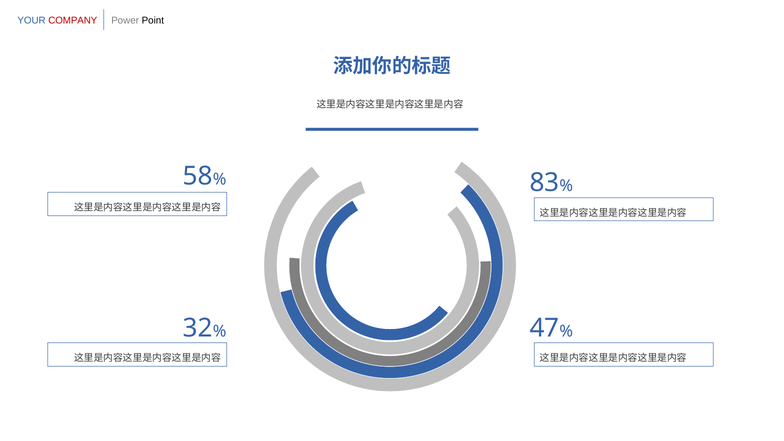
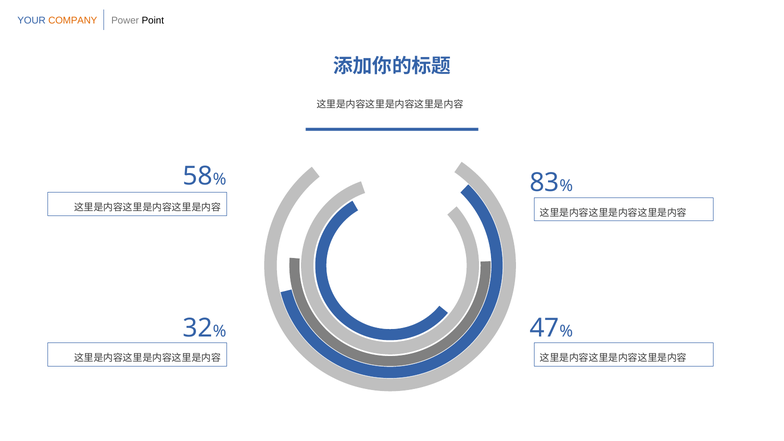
COMPANY colour: red -> orange
